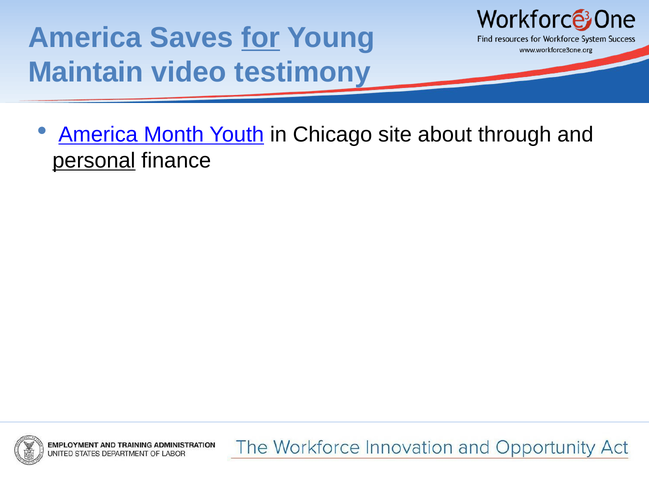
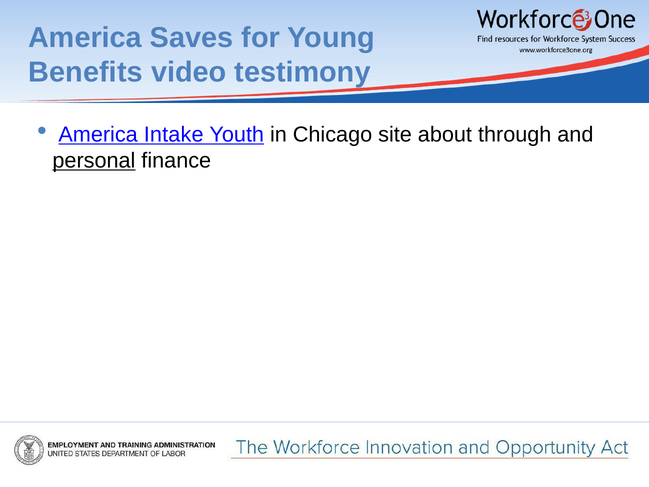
for underline: present -> none
Maintain: Maintain -> Benefits
Month: Month -> Intake
